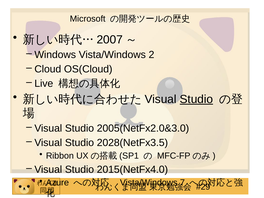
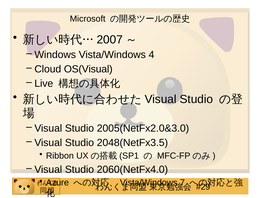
2: 2 -> 4
OS(Cloud: OS(Cloud -> OS(Visual
Studio at (196, 99) underline: present -> none
2028(NetFx3.5: 2028(NetFx3.5 -> 2048(NetFx3.5
2015(NetFx4.0: 2015(NetFx4.0 -> 2060(NetFx4.0
